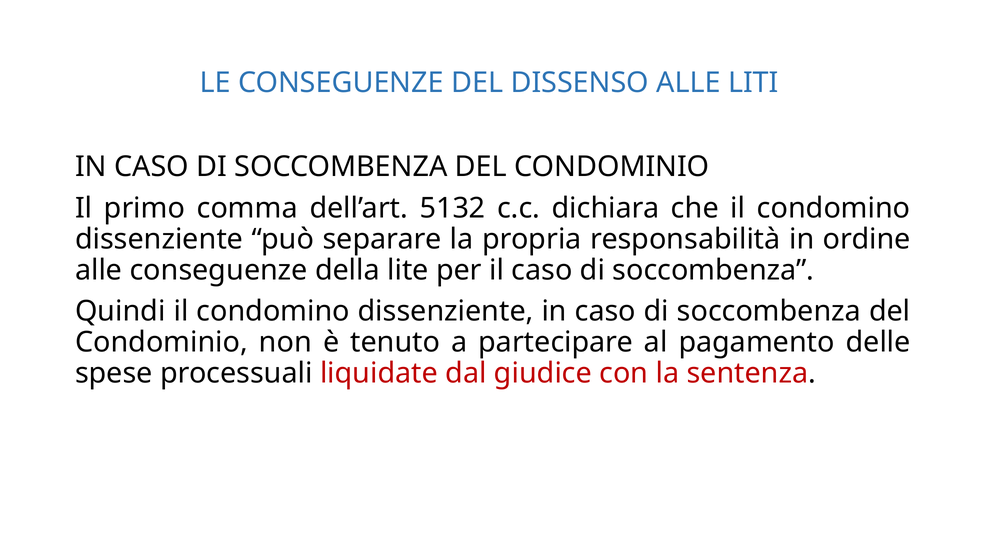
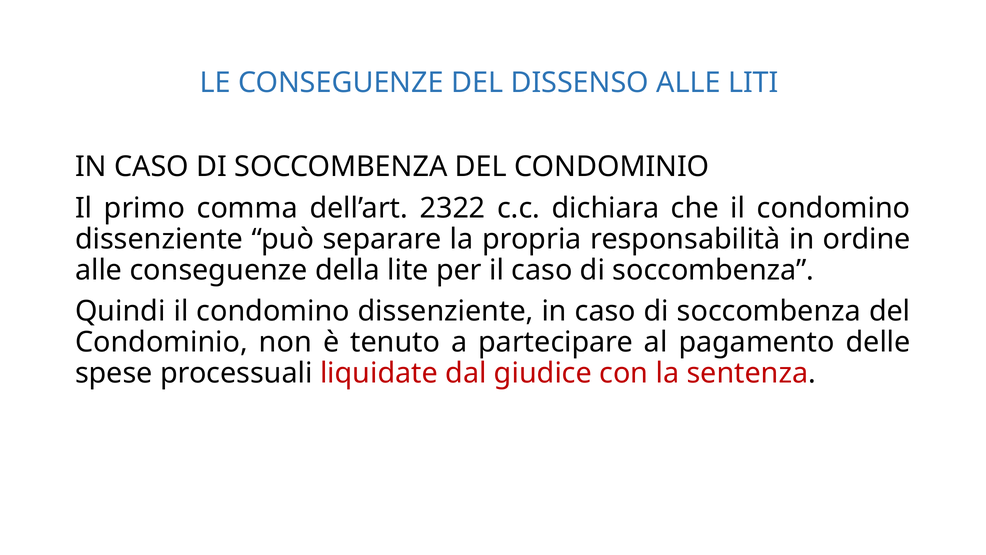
5132: 5132 -> 2322
